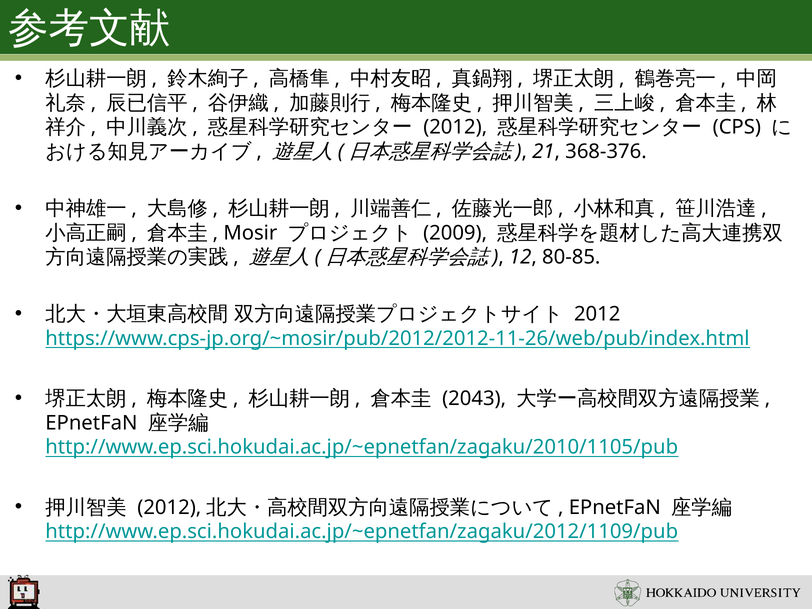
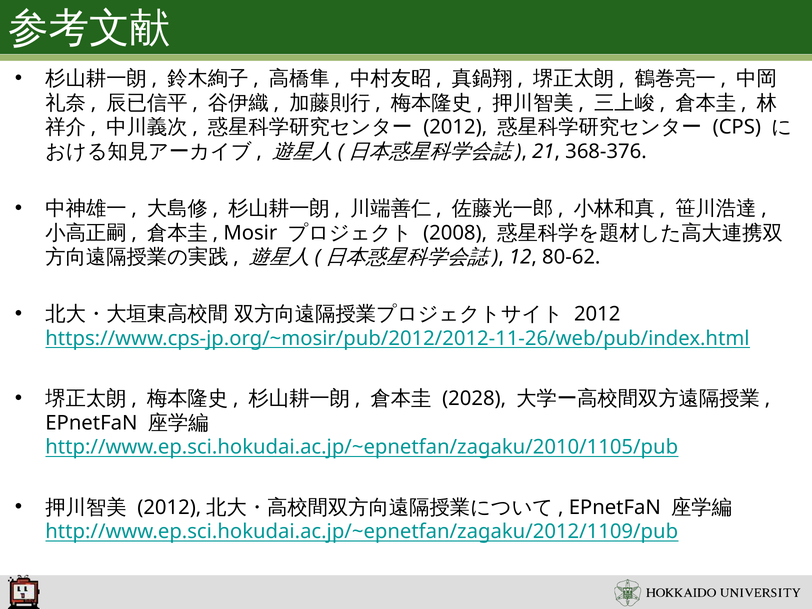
2009: 2009 -> 2008
80-85: 80-85 -> 80-62
2043: 2043 -> 2028
